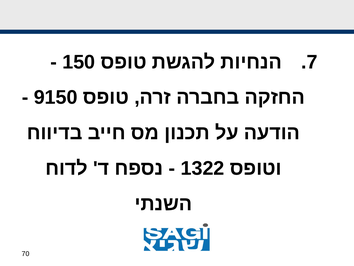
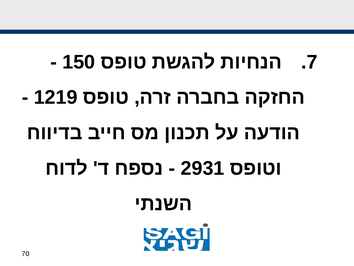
9150: 9150 -> 1219
1322: 1322 -> 2931
